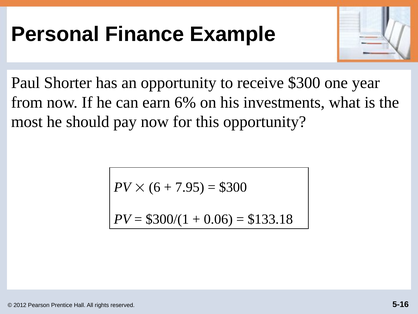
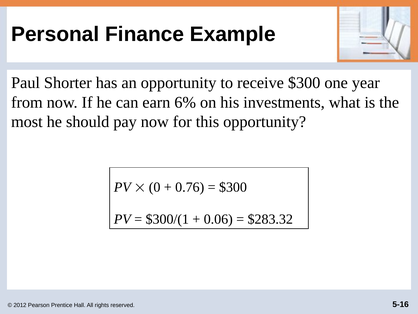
6: 6 -> 0
7.95: 7.95 -> 0.76
$133.18: $133.18 -> $283.32
